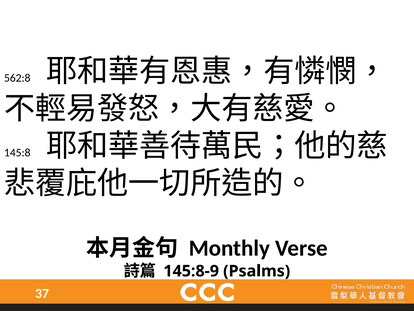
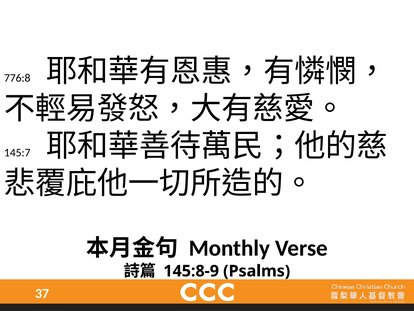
562:8: 562:8 -> 776:8
145:8: 145:8 -> 145:7
